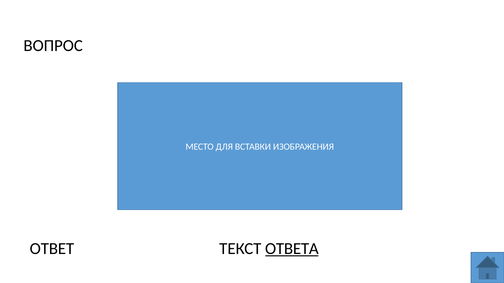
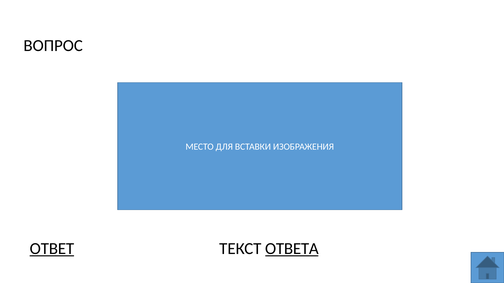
ОТВЕТ underline: none -> present
